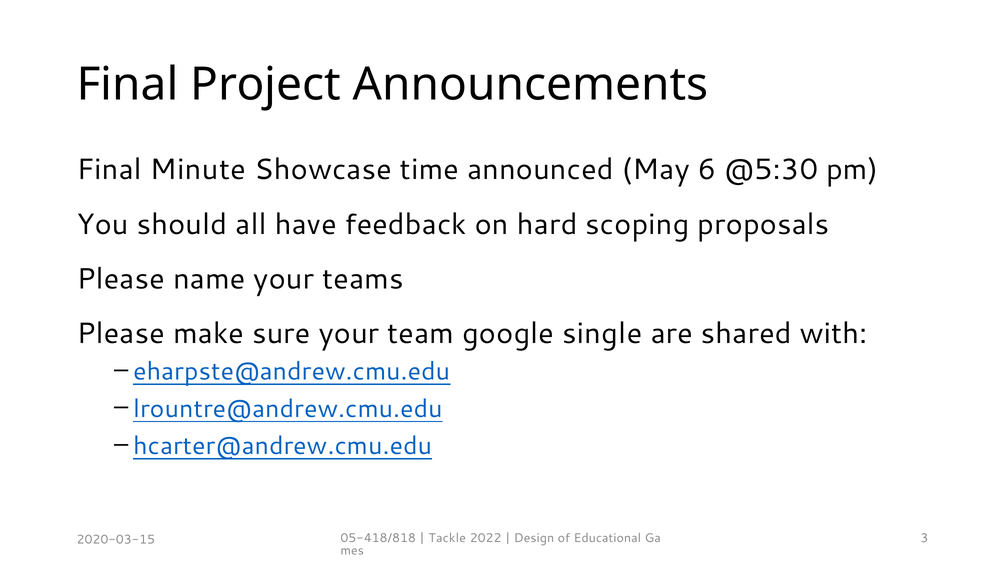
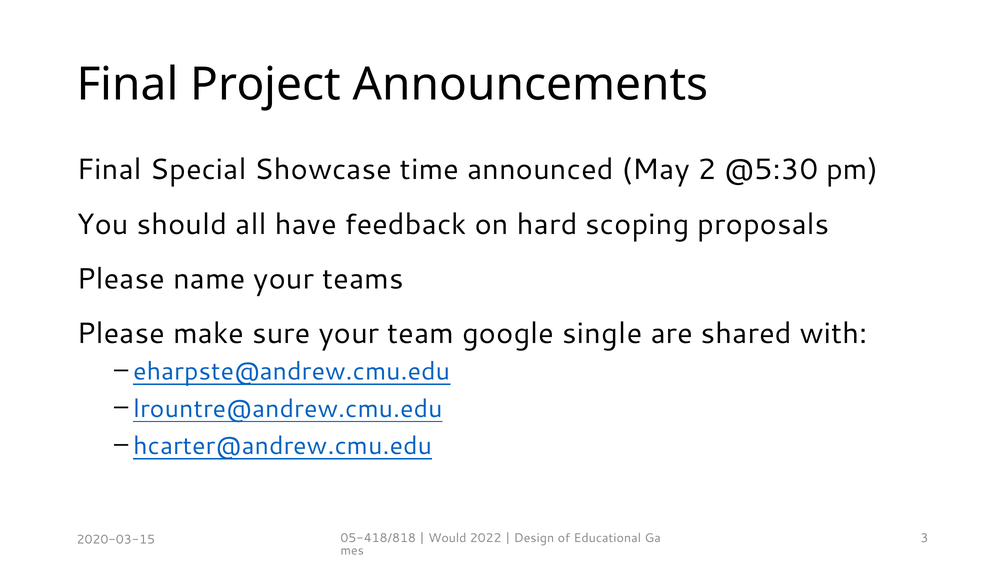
Minute: Minute -> Special
6: 6 -> 2
Tackle: Tackle -> Would
